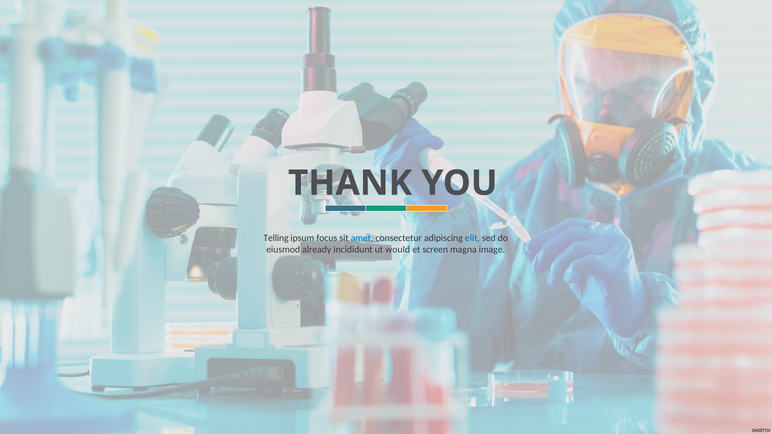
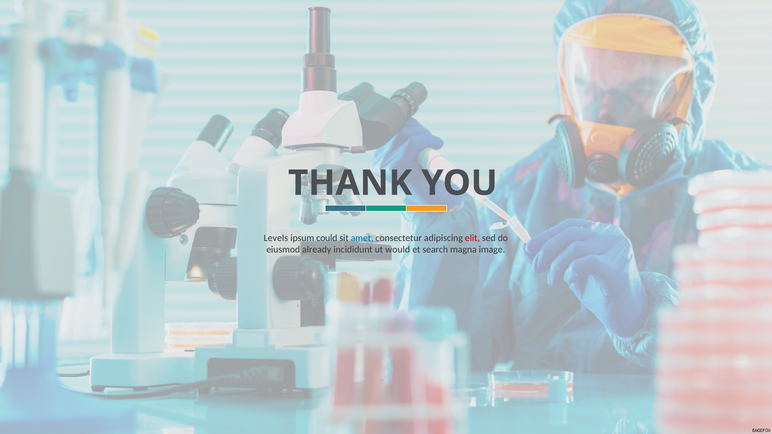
Telling: Telling -> Levels
focus: focus -> could
elit colour: blue -> red
screen: screen -> search
